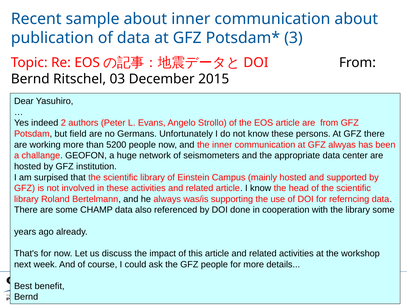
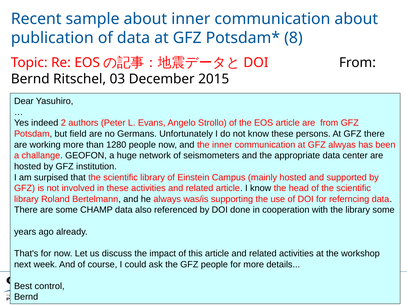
3: 3 -> 8
5200: 5200 -> 1280
benefit: benefit -> control
